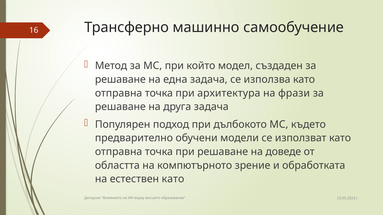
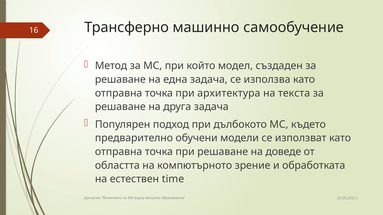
фpaзи: фpaзи -> текста
естествен като: като -> time
